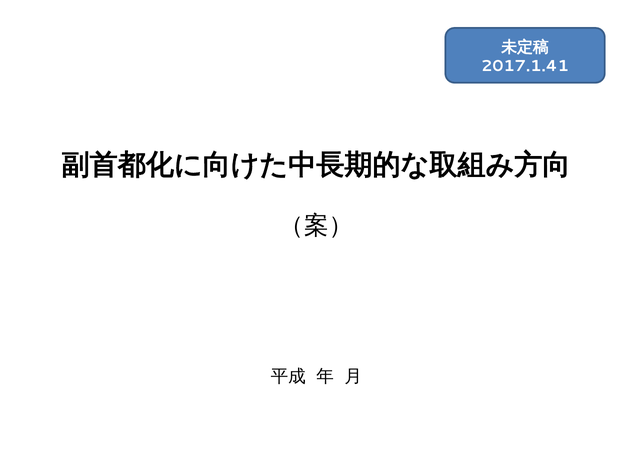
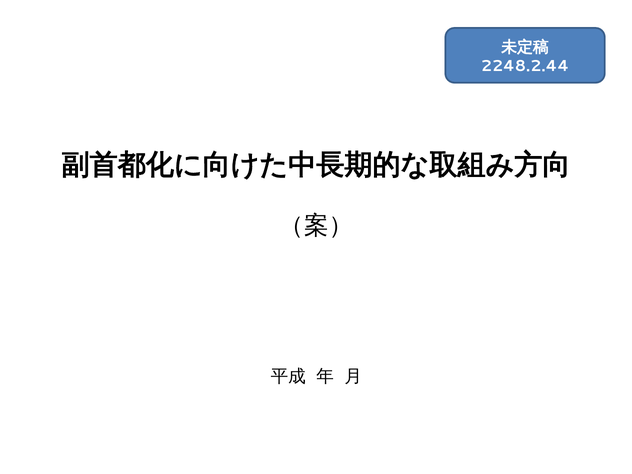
2017.1.41: 2017.1.41 -> 2248.2.44
